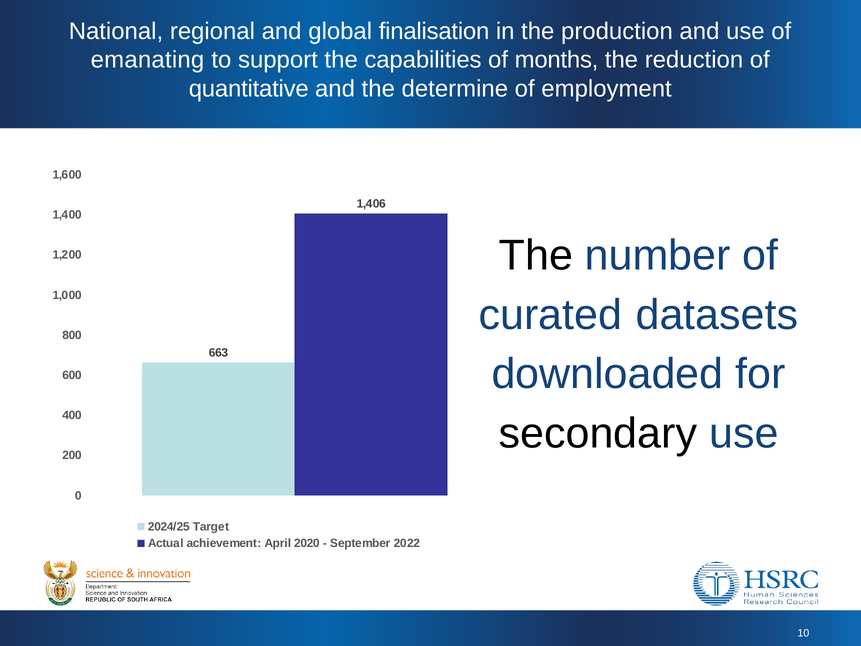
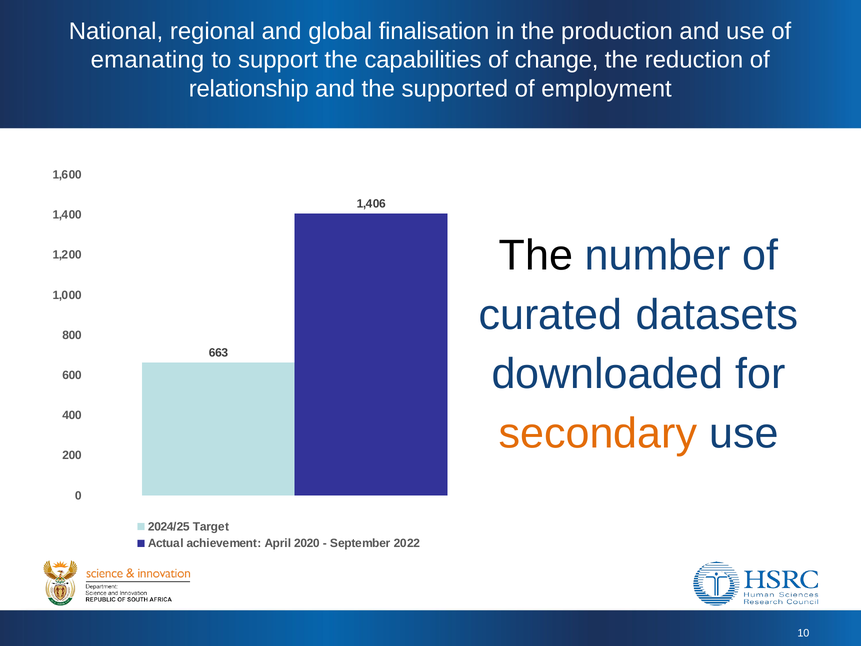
months: months -> change
quantitative: quantitative -> relationship
determine: determine -> supported
secondary colour: black -> orange
